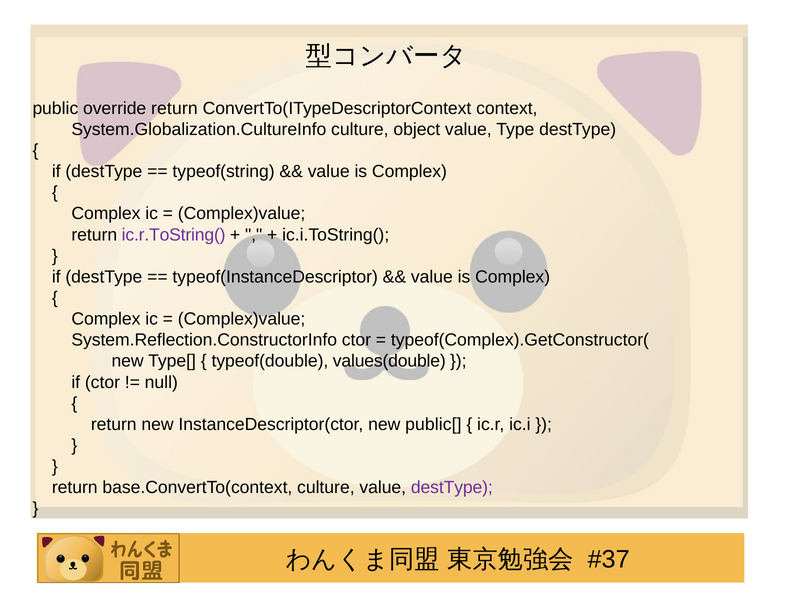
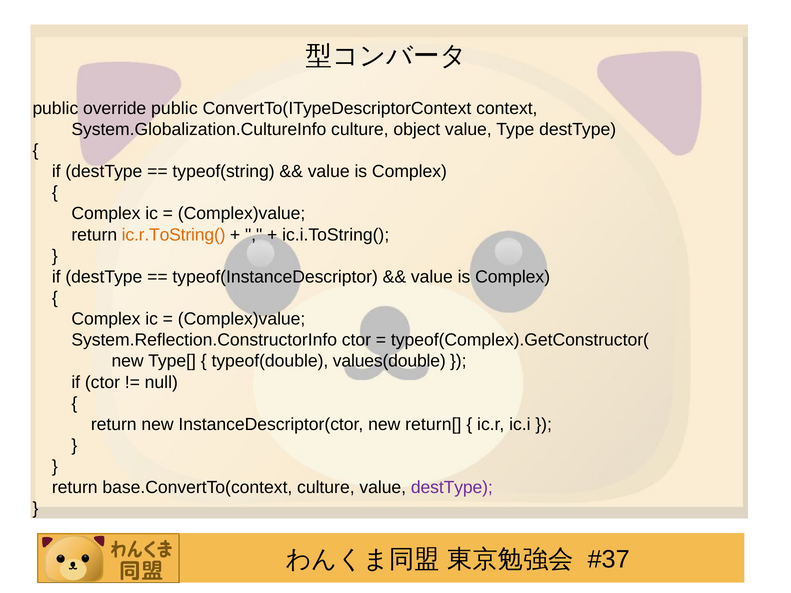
override return: return -> public
ic.r.ToString( colour: purple -> orange
public[: public[ -> return[
